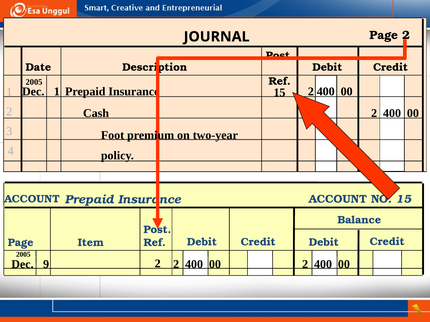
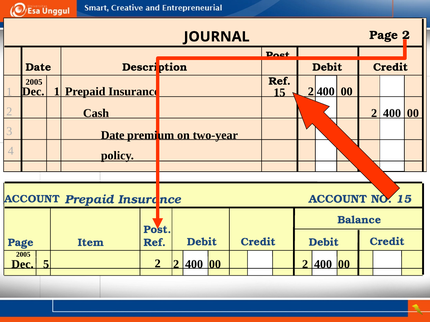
Foot at (113, 135): Foot -> Date
9: 9 -> 5
